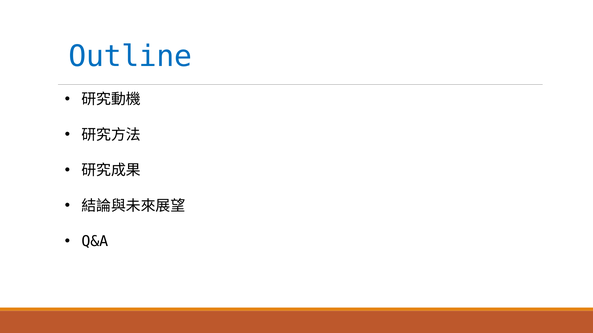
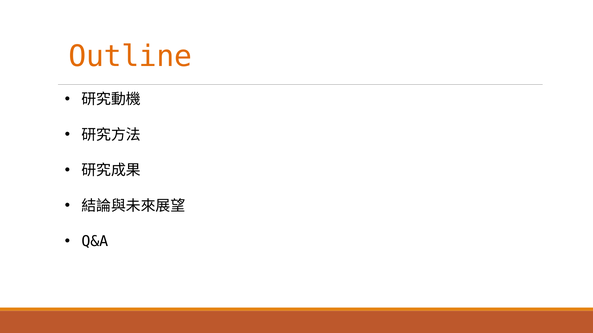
Outline colour: blue -> orange
